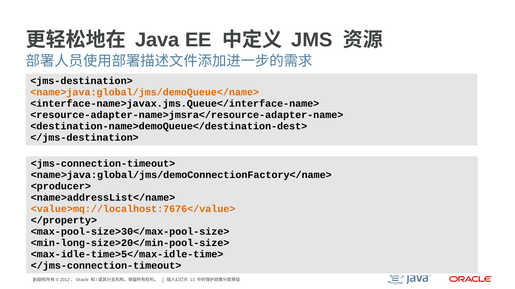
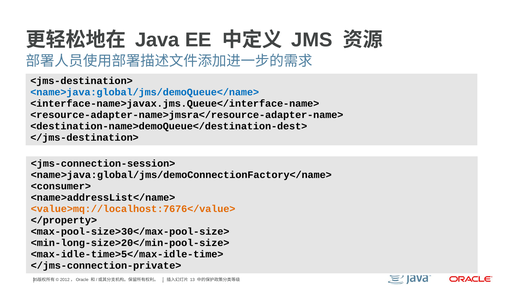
<name>java:global/jms/demoQueue</name> colour: orange -> blue
<jms-connection-timeout>: <jms-connection-timeout> -> <jms-connection-session>
<producer>: <producer> -> <consumer>
</jms-connection-timeout>: </jms-connection-timeout> -> </jms-connection-private>
